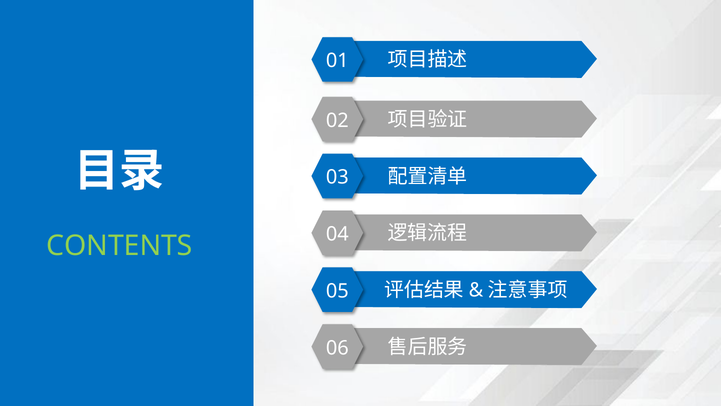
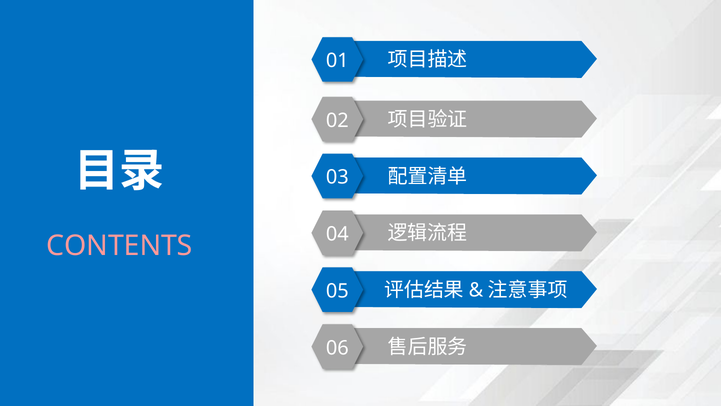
CONTENTS colour: light green -> pink
